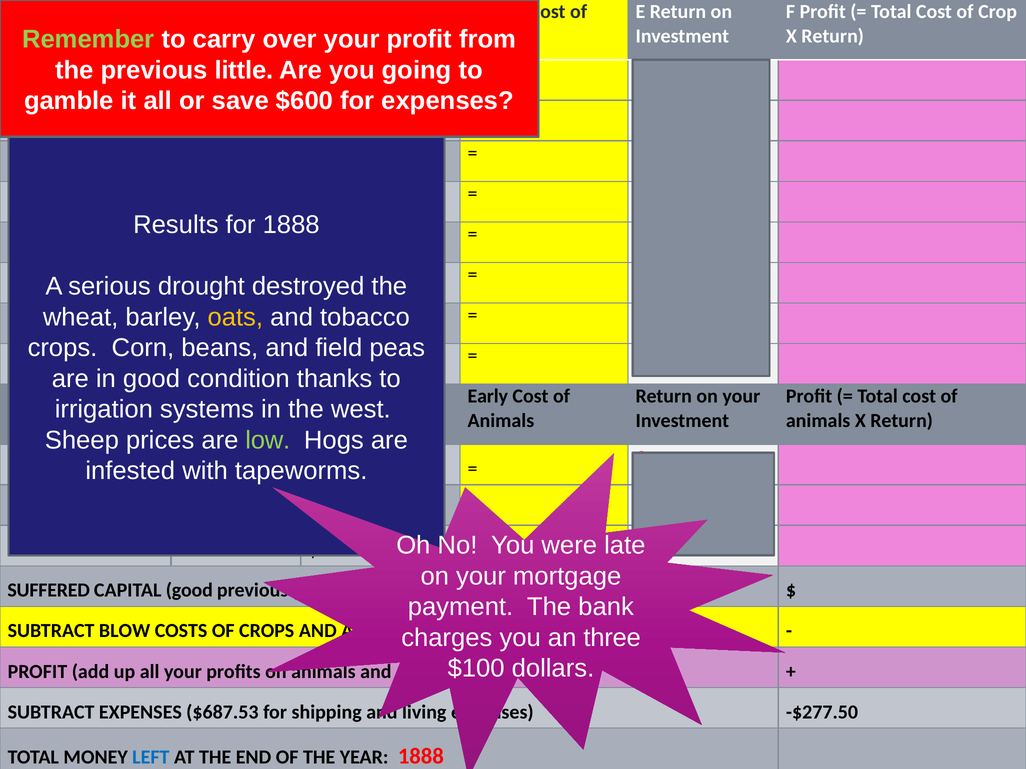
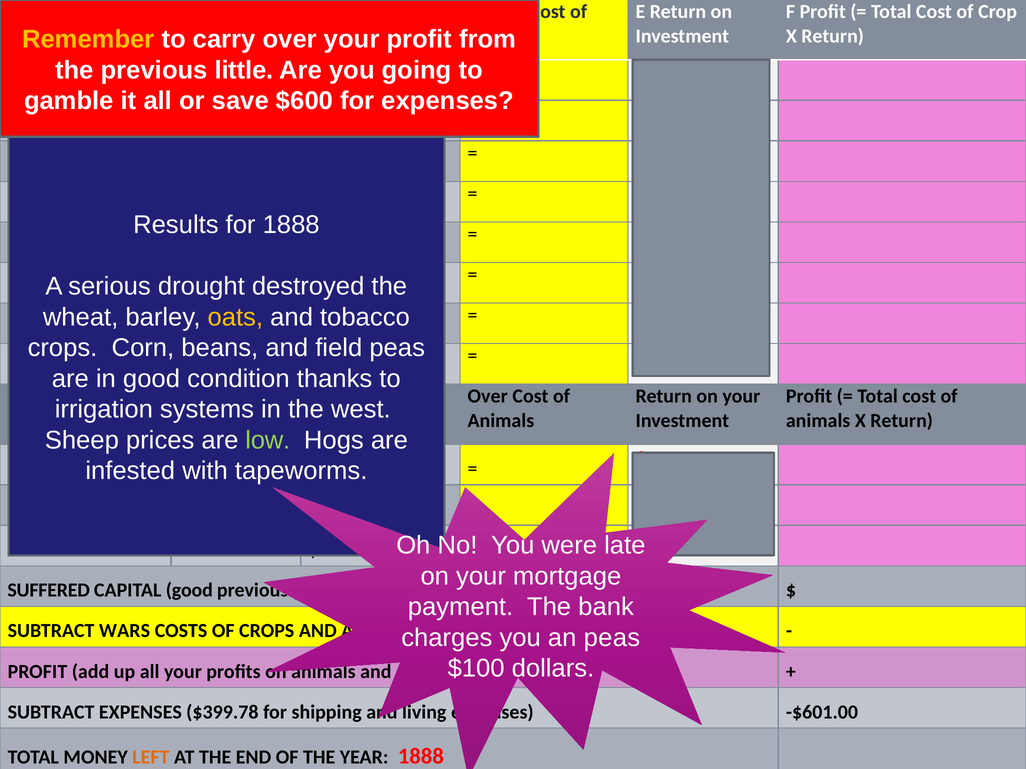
Remember colour: light green -> yellow
Early at (488, 397): Early -> Over
BLOW: BLOW -> WARS
three at (612, 638): three -> peas
$687.53: $687.53 -> $399.78
-$277.50: -$277.50 -> -$601.00
LEFT colour: blue -> orange
